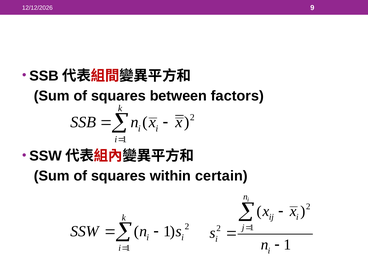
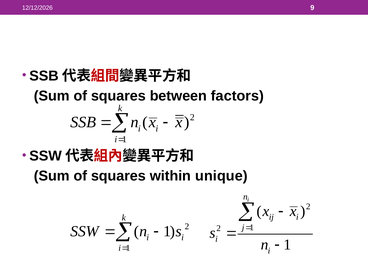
certain: certain -> unique
